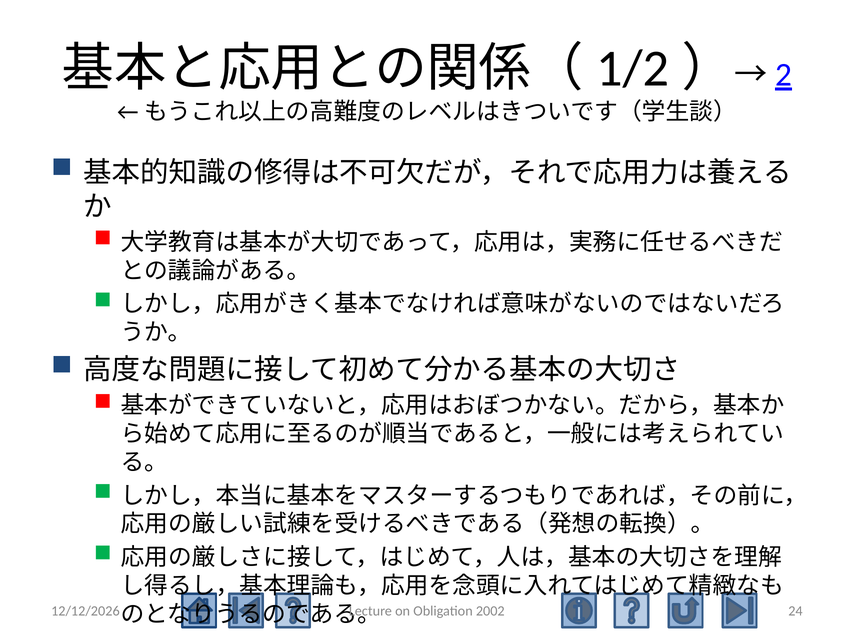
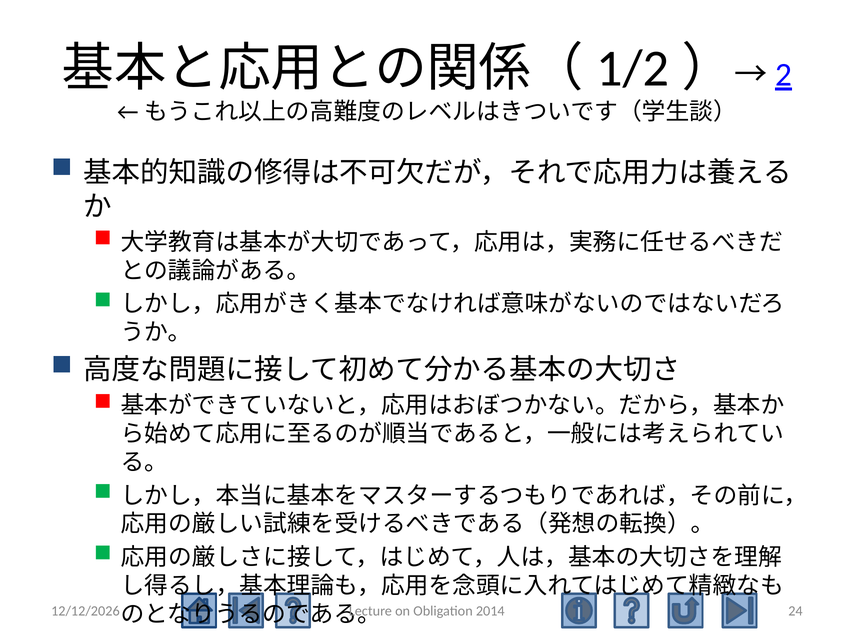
2002: 2002 -> 2014
